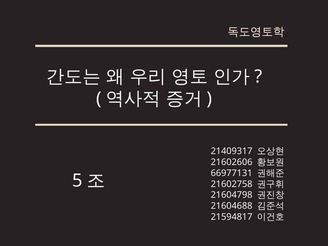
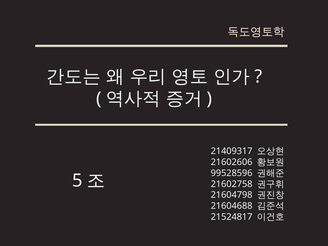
66977131: 66977131 -> 99528596
21594817: 21594817 -> 21524817
